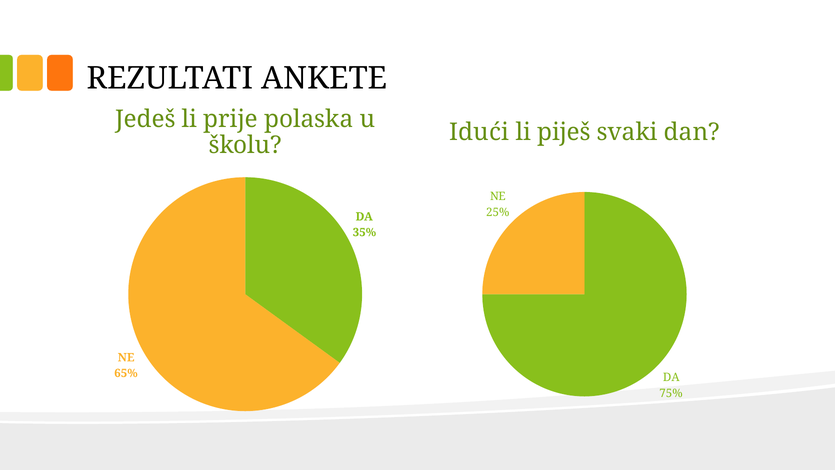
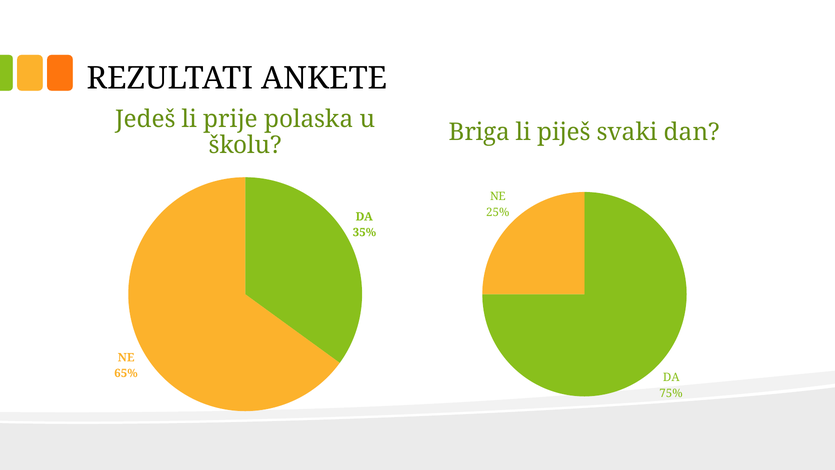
Idući: Idući -> Briga
